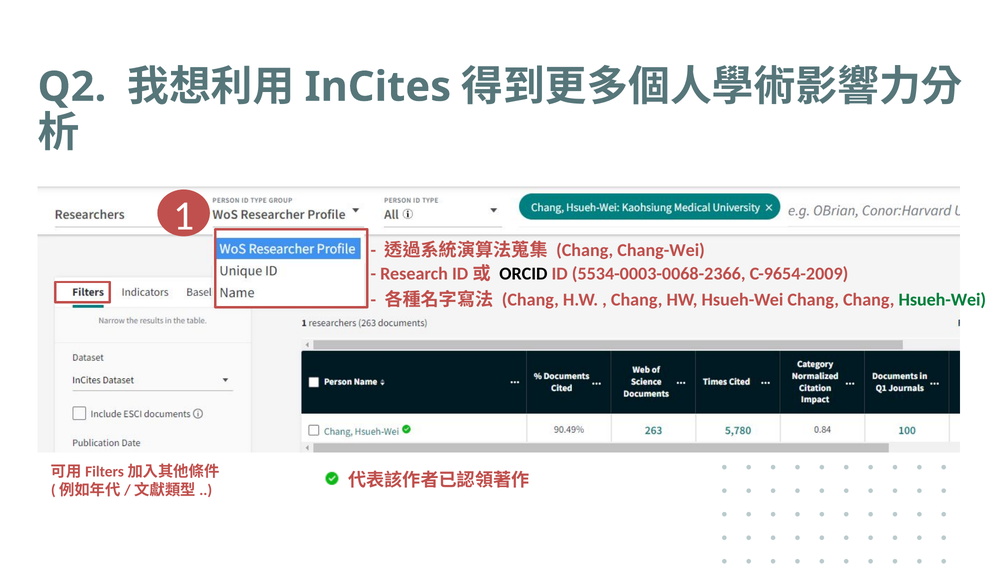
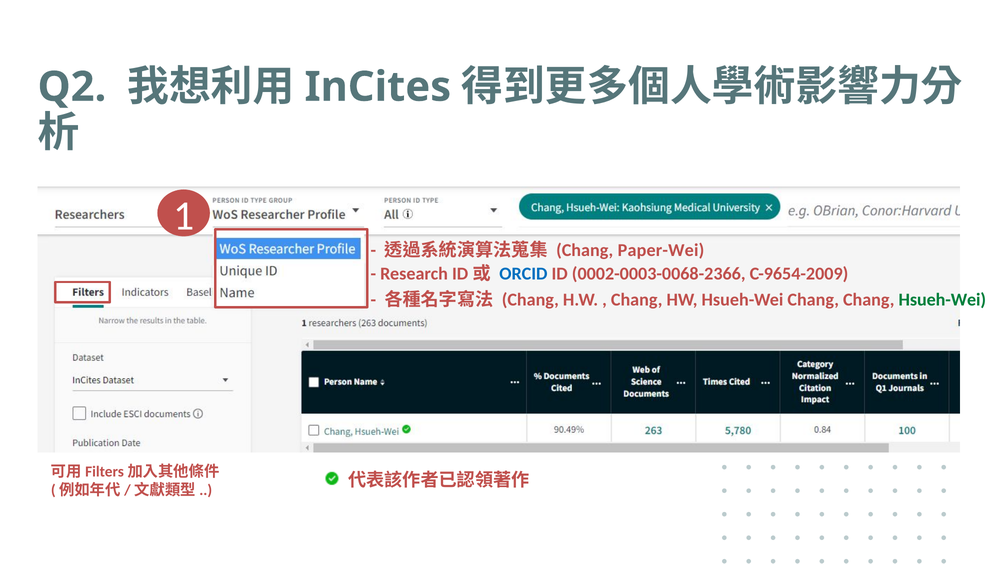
Chang-Wei: Chang-Wei -> Paper-Wei
ORCID colour: black -> blue
5534-0003-0068-2366: 5534-0003-0068-2366 -> 0002-0003-0068-2366
